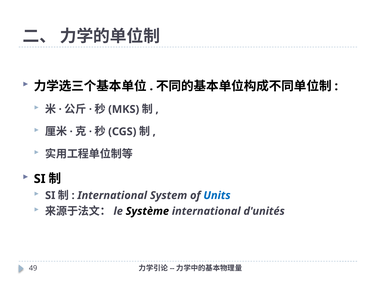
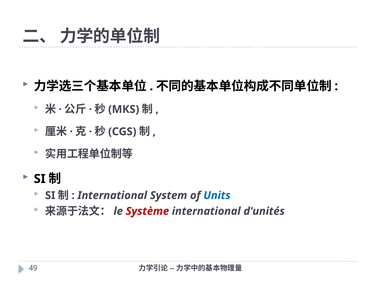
Système colour: black -> red
